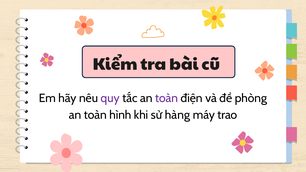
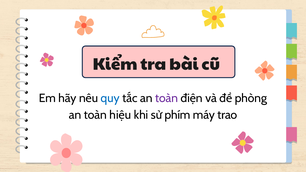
quy colour: purple -> blue
hình: hình -> hiệu
hàng: hàng -> phím
